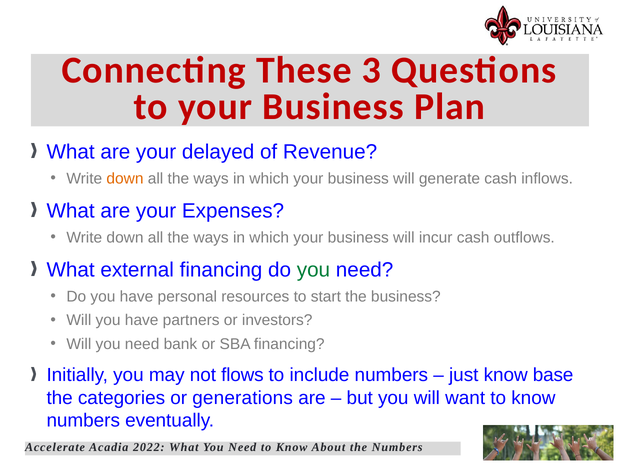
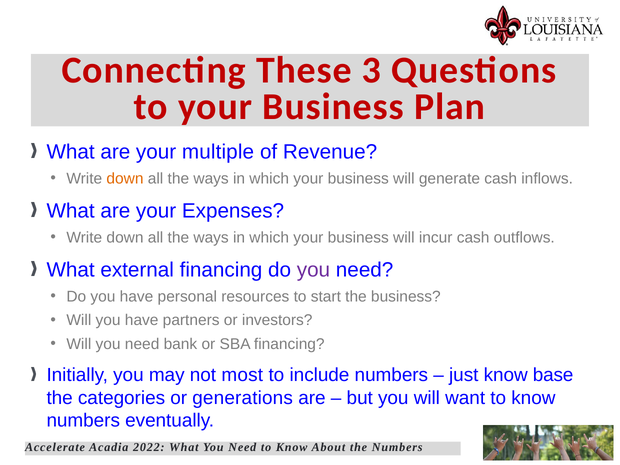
delayed: delayed -> multiple
you at (313, 270) colour: green -> purple
flows: flows -> most
